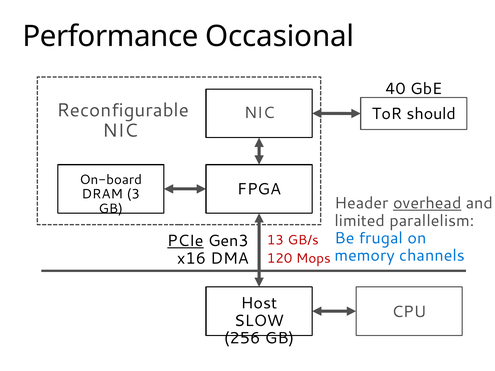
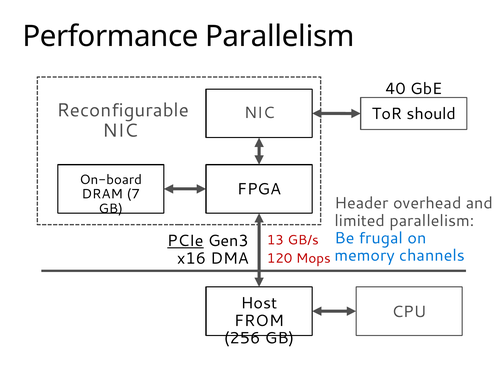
Performance Occasional: Occasional -> Parallelism
3: 3 -> 7
overhead underline: present -> none
SLOW: SLOW -> FROM
